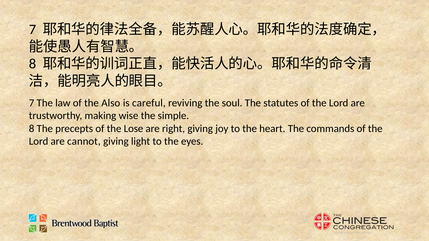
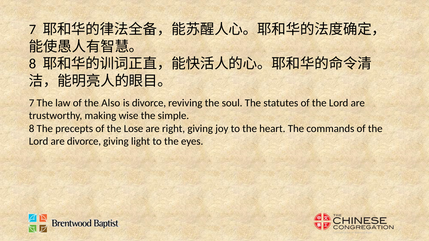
is careful: careful -> divorce
are cannot: cannot -> divorce
